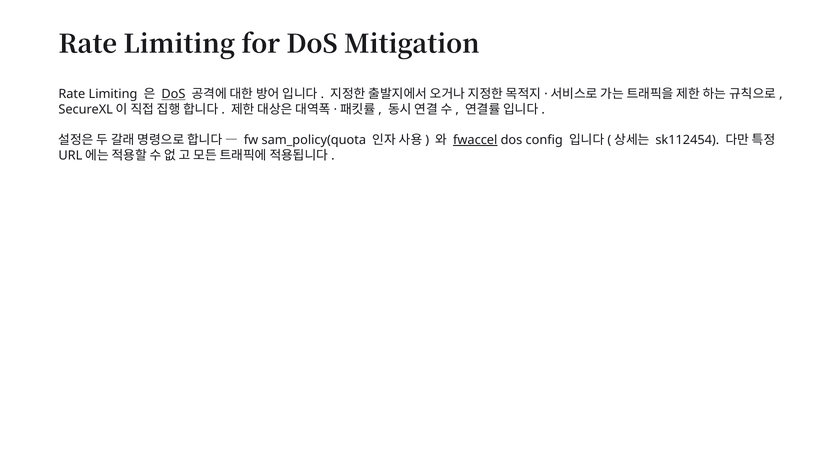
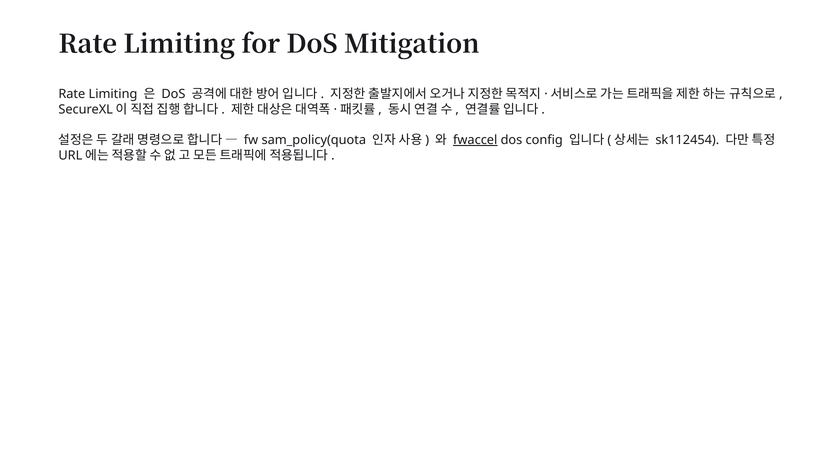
DoS at (173, 94) underline: present -> none
